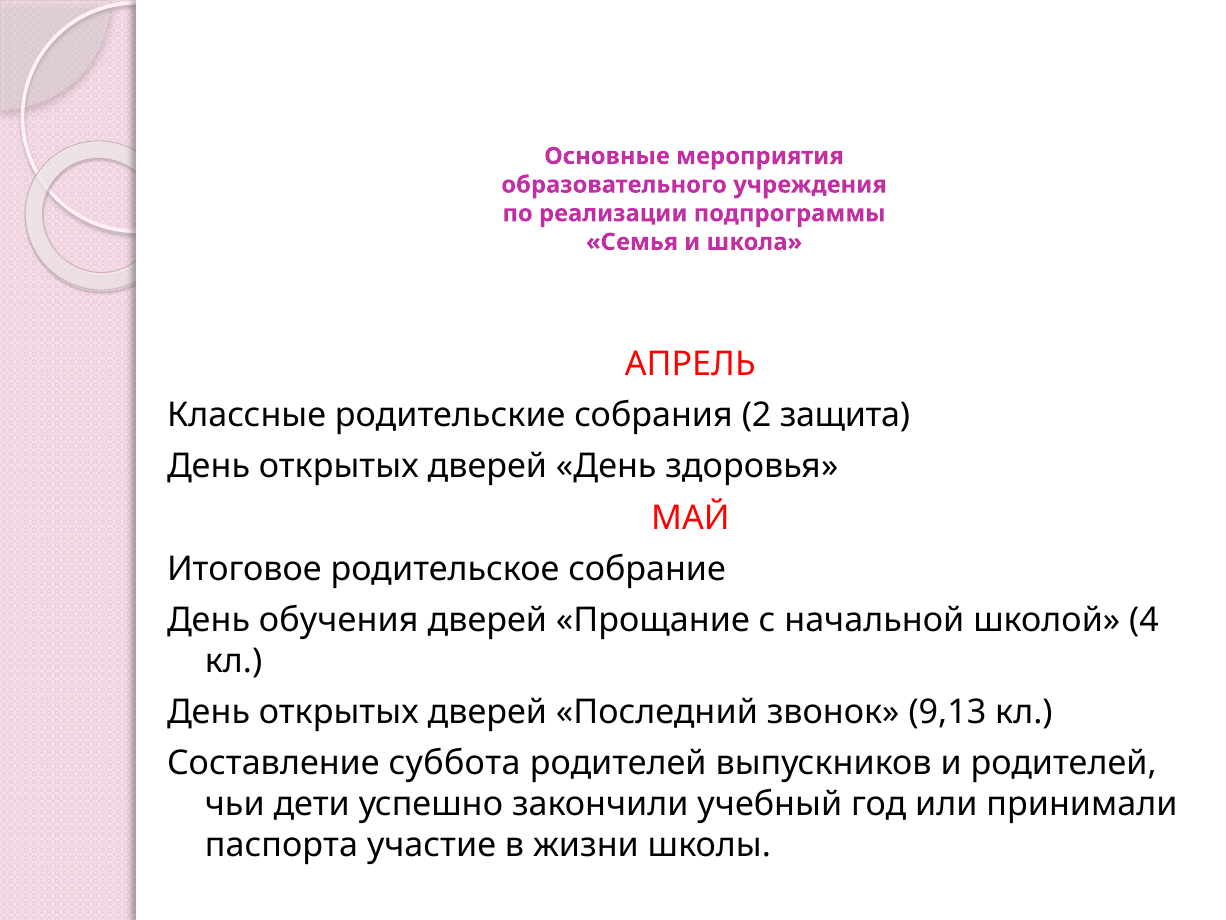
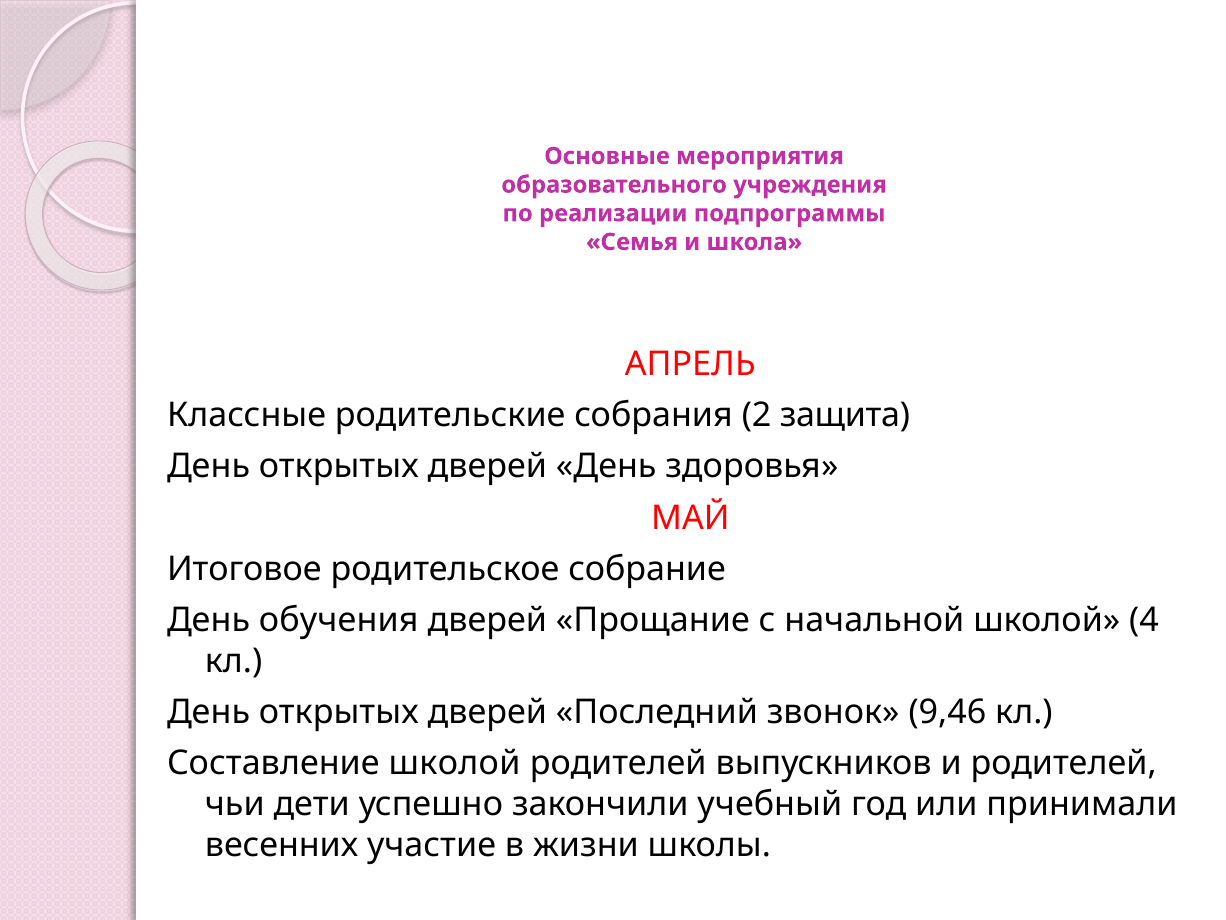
9,13: 9,13 -> 9,46
Составление суббота: суббота -> школой
паспорта: паспорта -> весенних
